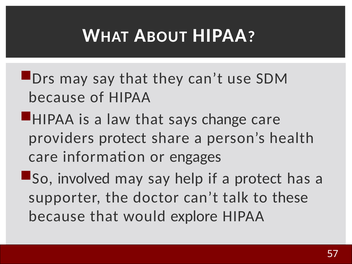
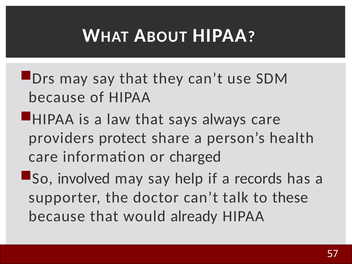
change: change -> always
engages: engages -> charged
a protect: protect -> records
explore: explore -> already
